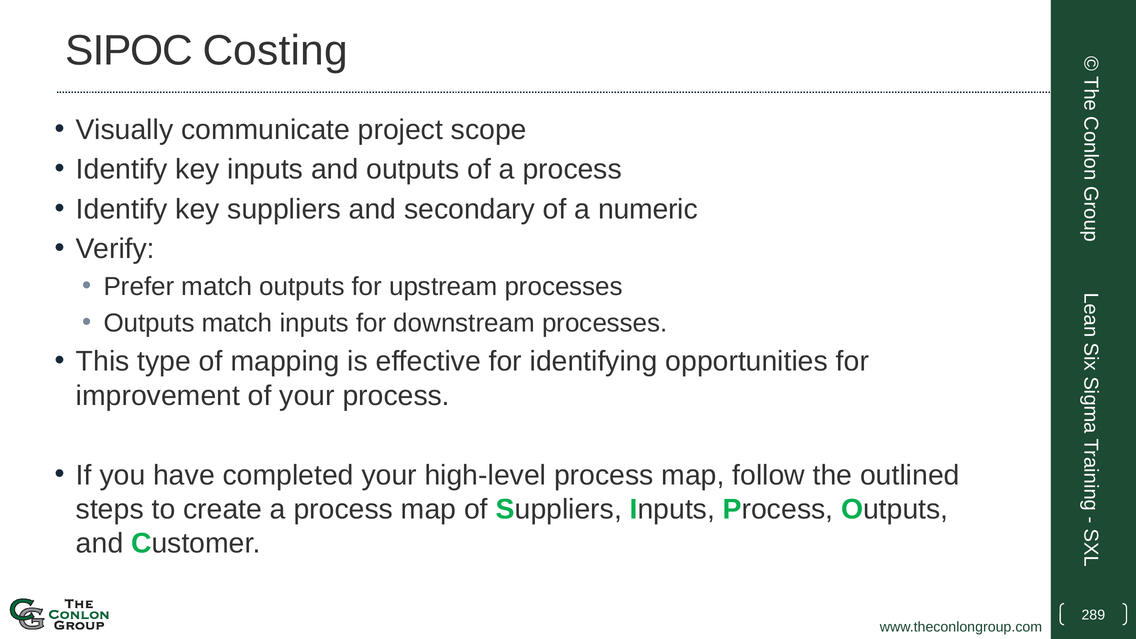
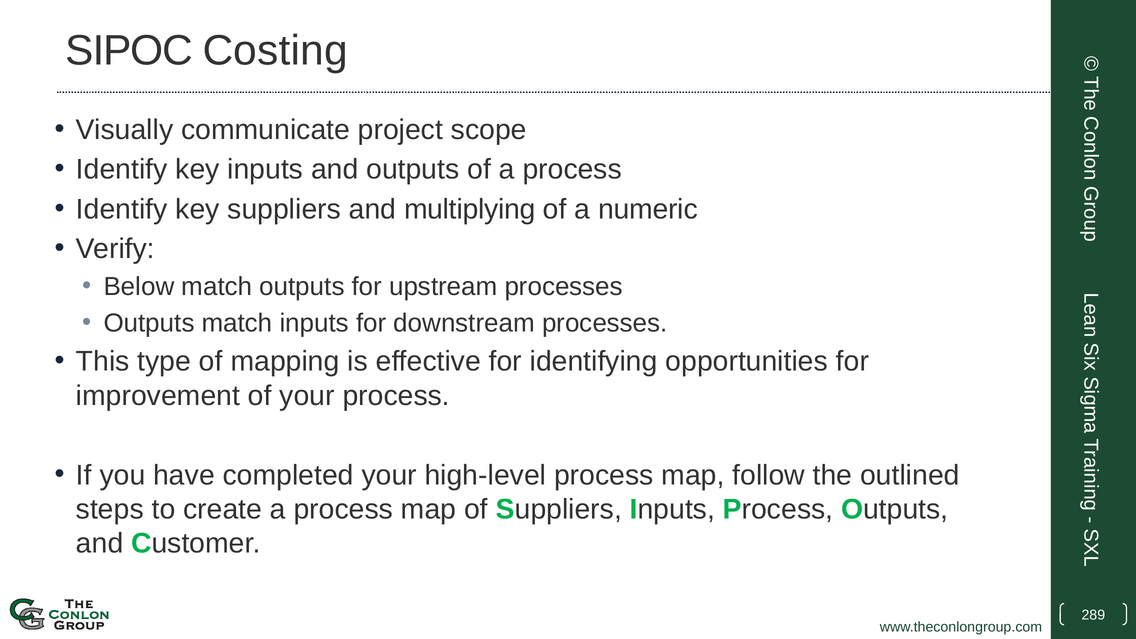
secondary: secondary -> multiplying
Prefer: Prefer -> Below
